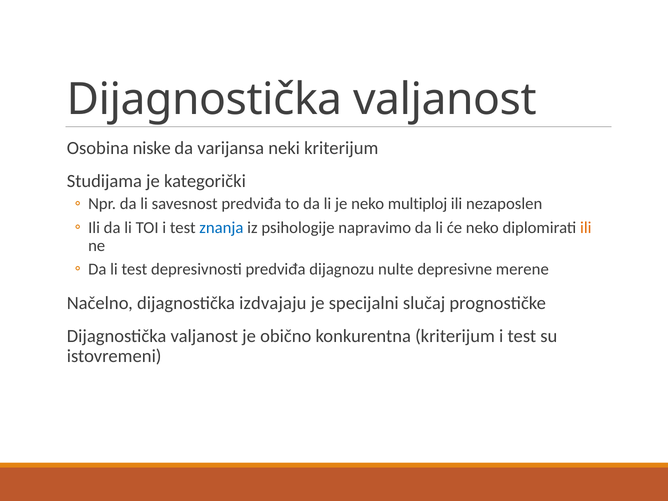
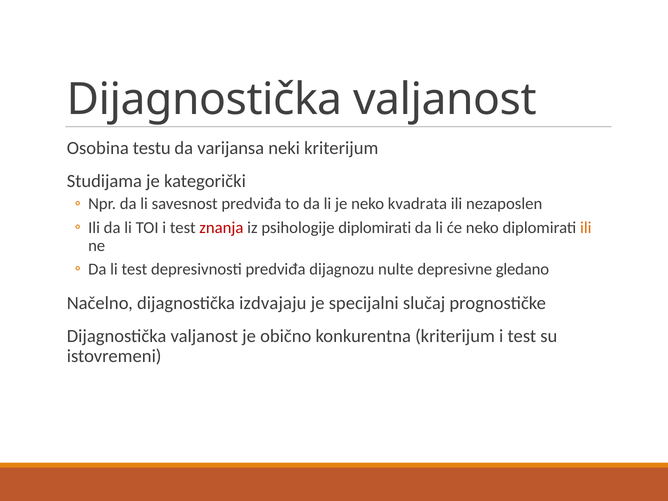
niske: niske -> testu
multiploj: multiploj -> kvadrata
znanja colour: blue -> red
psihologije napravimo: napravimo -> diplomirati
merene: merene -> gledano
